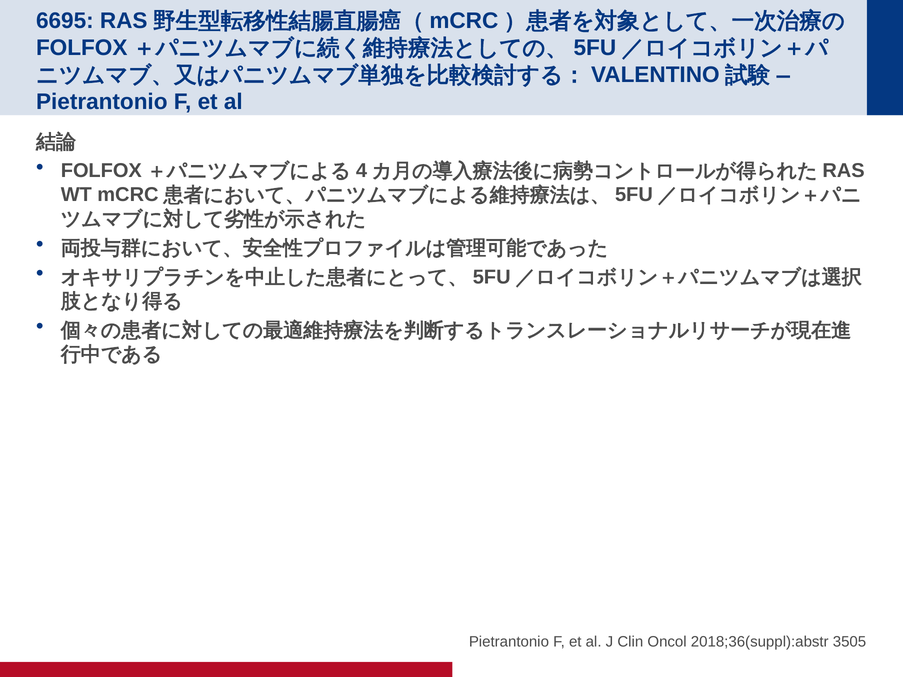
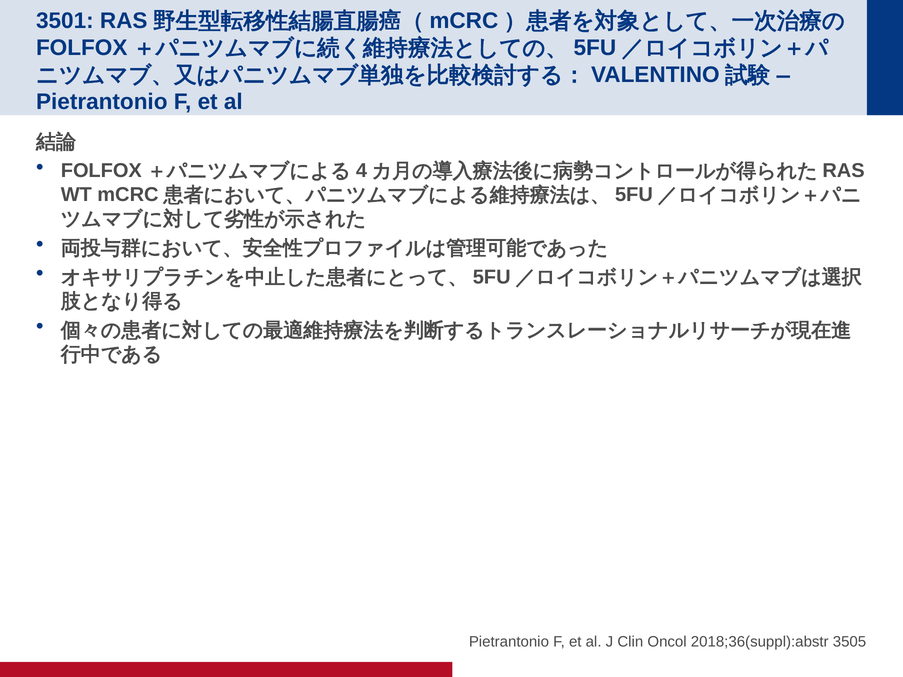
6695: 6695 -> 3501
